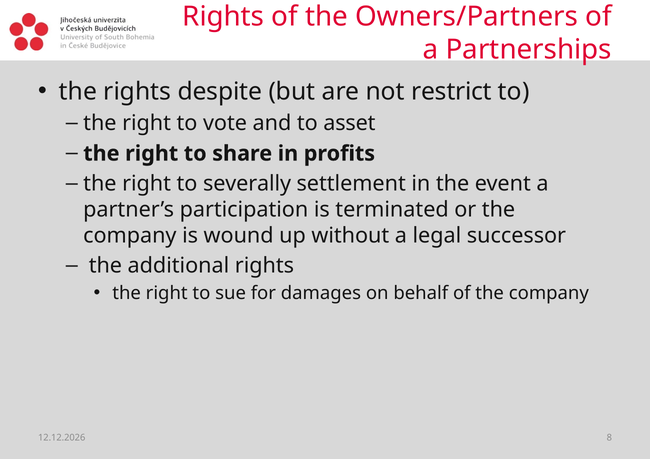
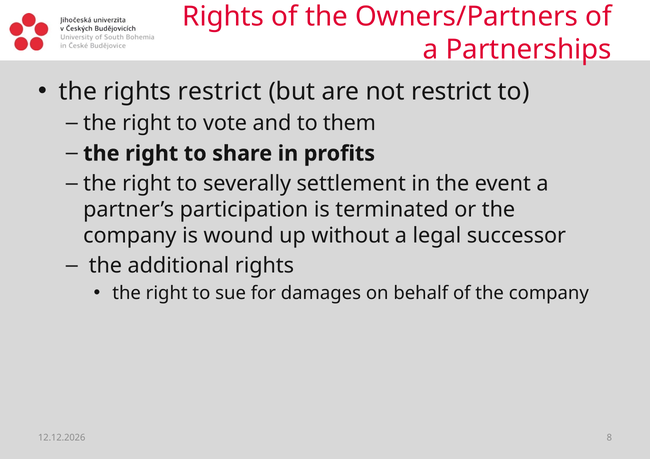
rights despite: despite -> restrict
asset: asset -> them
